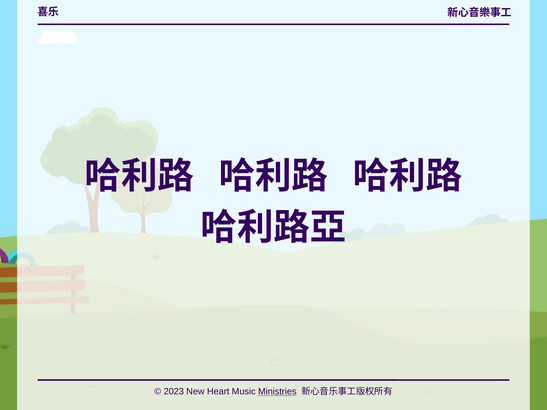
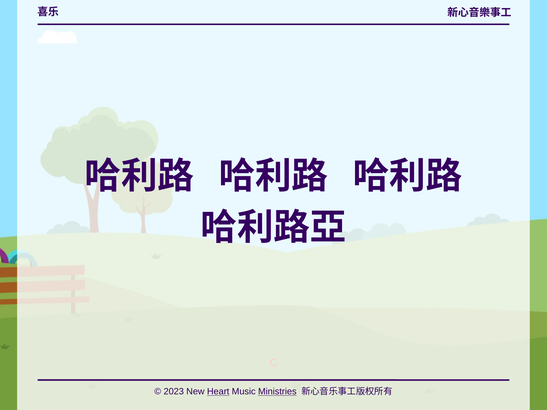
Heart underline: none -> present
